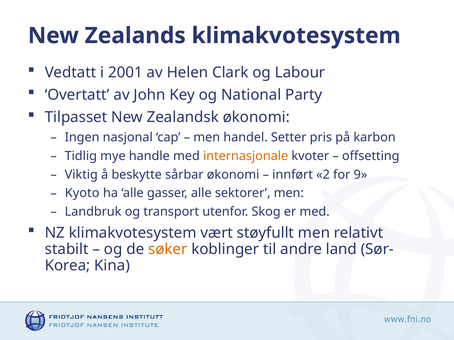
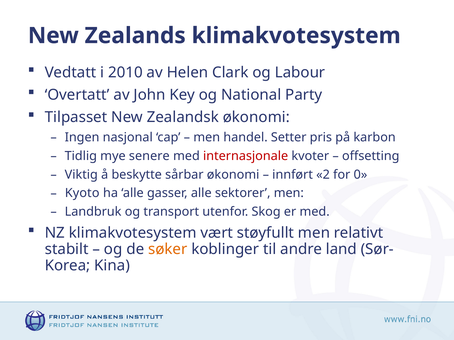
2001: 2001 -> 2010
handle: handle -> senere
internasjonale colour: orange -> red
9: 9 -> 0
